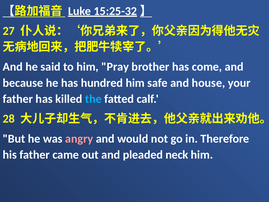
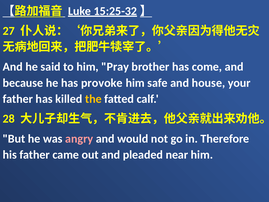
hundred: hundred -> provoke
the colour: light blue -> yellow
neck: neck -> near
